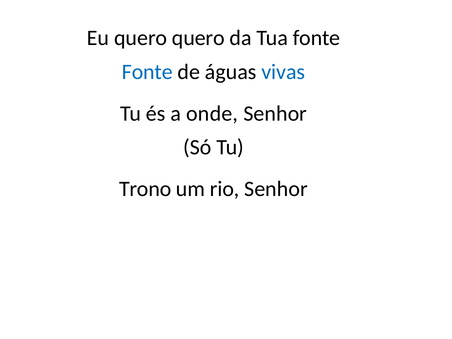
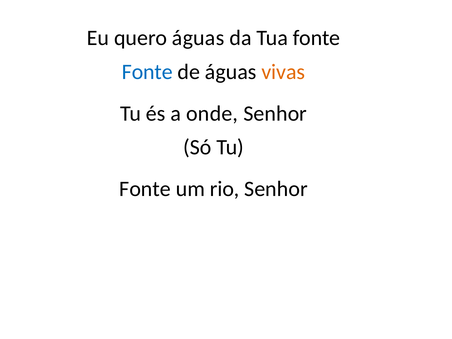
quero quero: quero -> águas
vivas colour: blue -> orange
Trono at (145, 189): Trono -> Fonte
